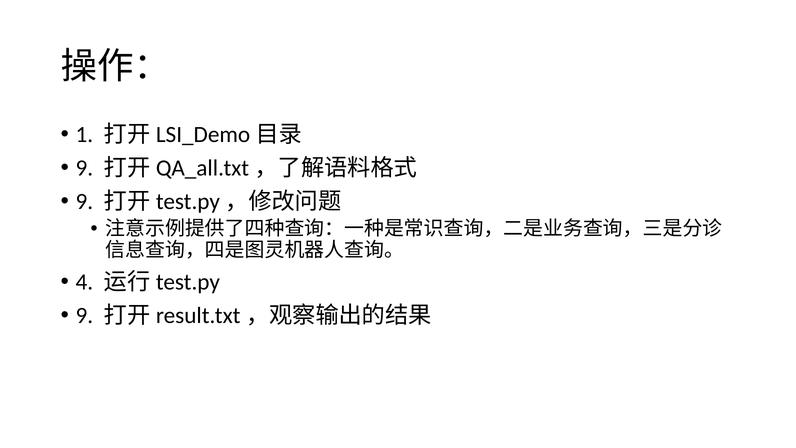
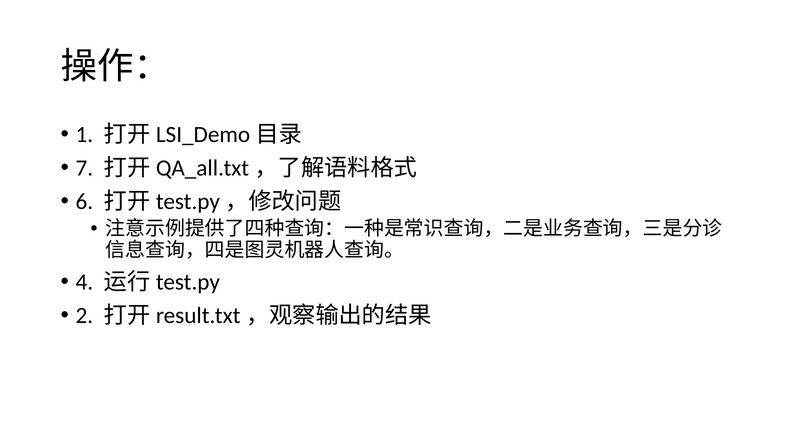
9 at (84, 168): 9 -> 7
9 at (84, 201): 9 -> 6
9 at (84, 315): 9 -> 2
